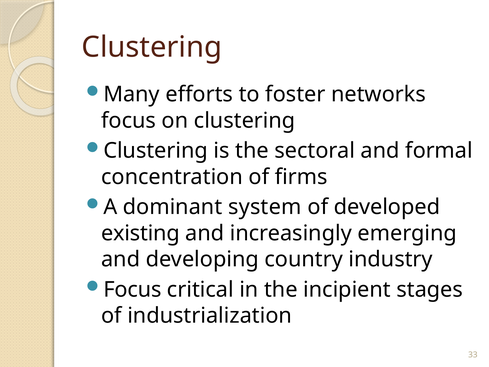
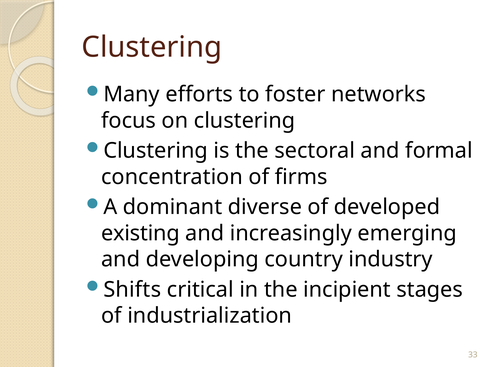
system: system -> diverse
Focus at (132, 289): Focus -> Shifts
